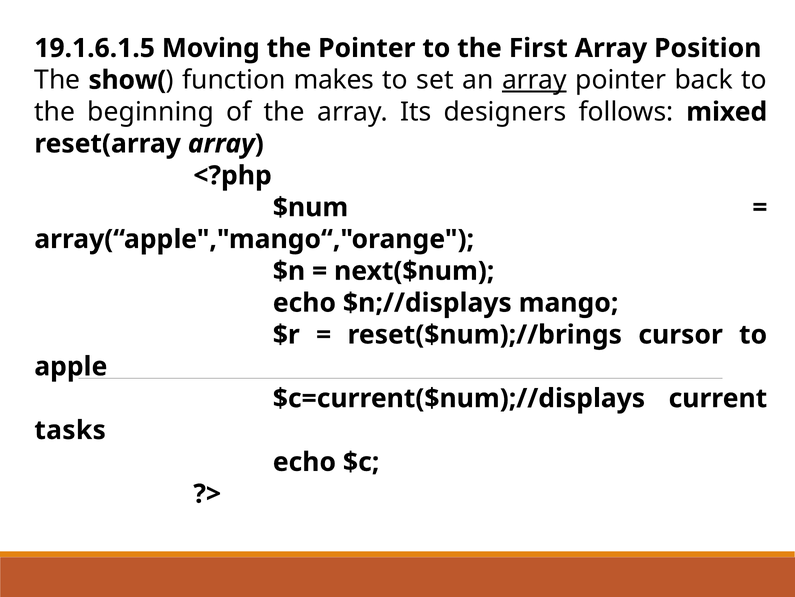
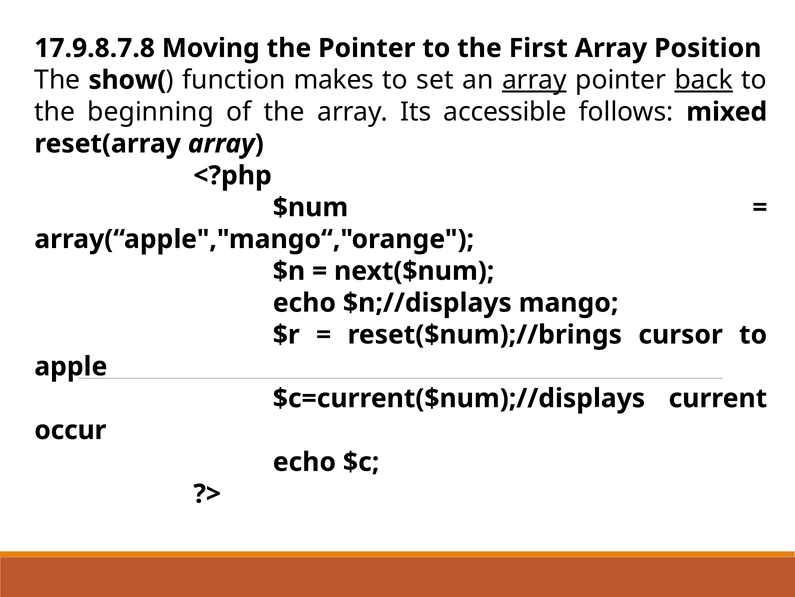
19.1.6.1.5: 19.1.6.1.5 -> 17.9.8.7.8
back underline: none -> present
designers: designers -> accessible
tasks: tasks -> occur
